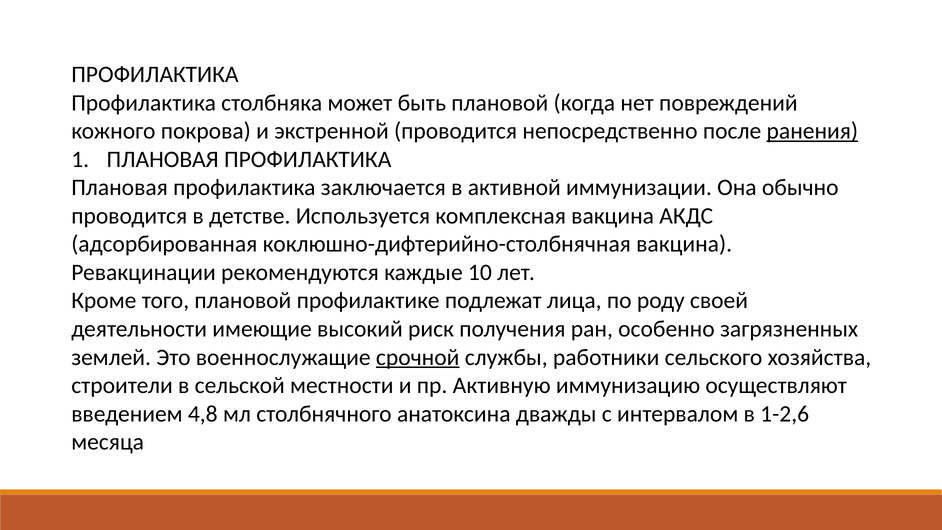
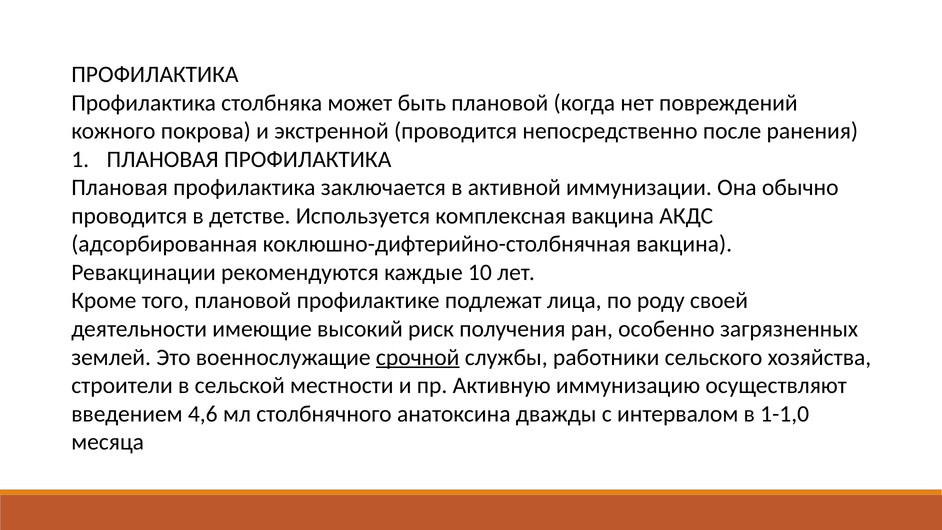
ранения underline: present -> none
4,8: 4,8 -> 4,6
1-2,6: 1-2,6 -> 1-1,0
